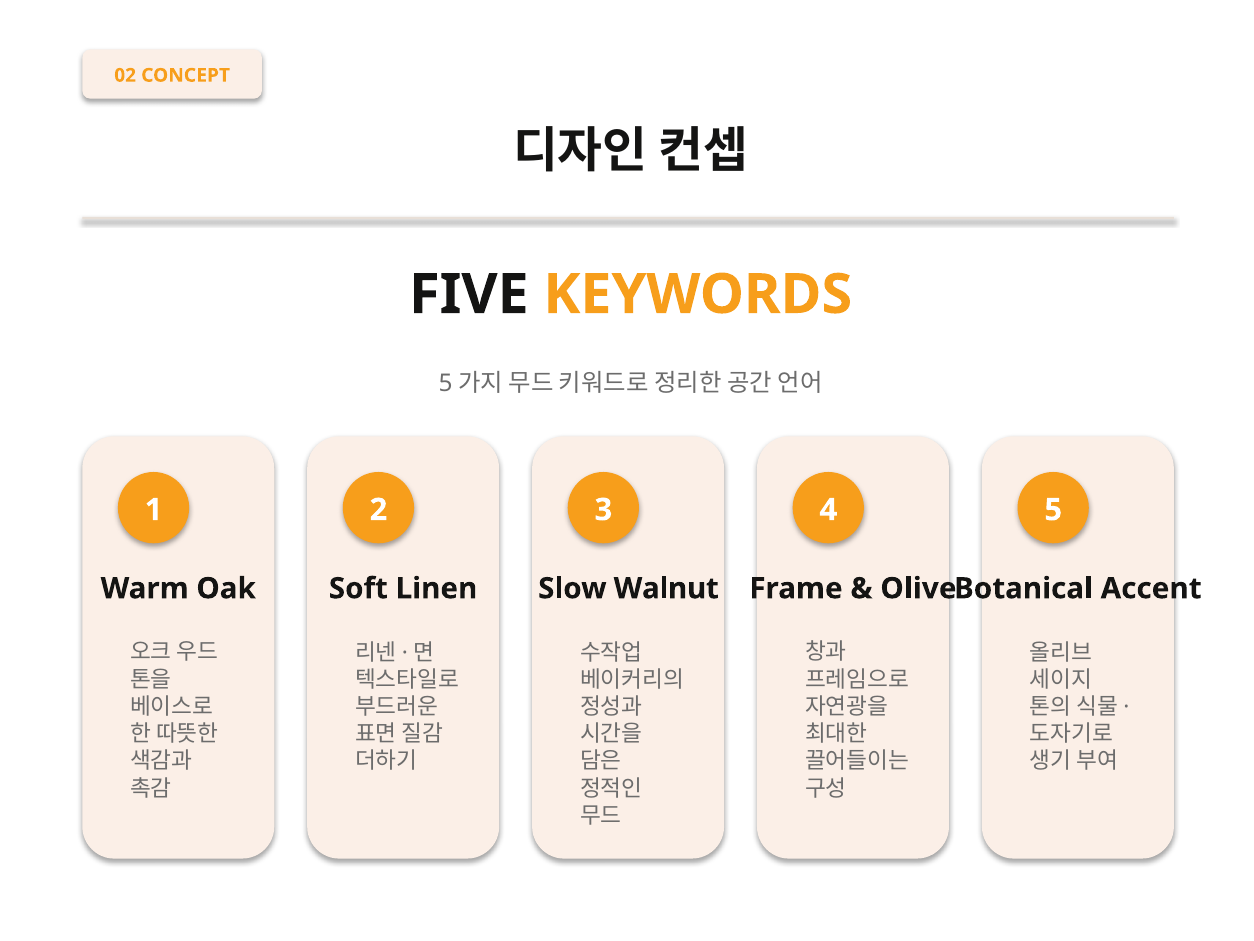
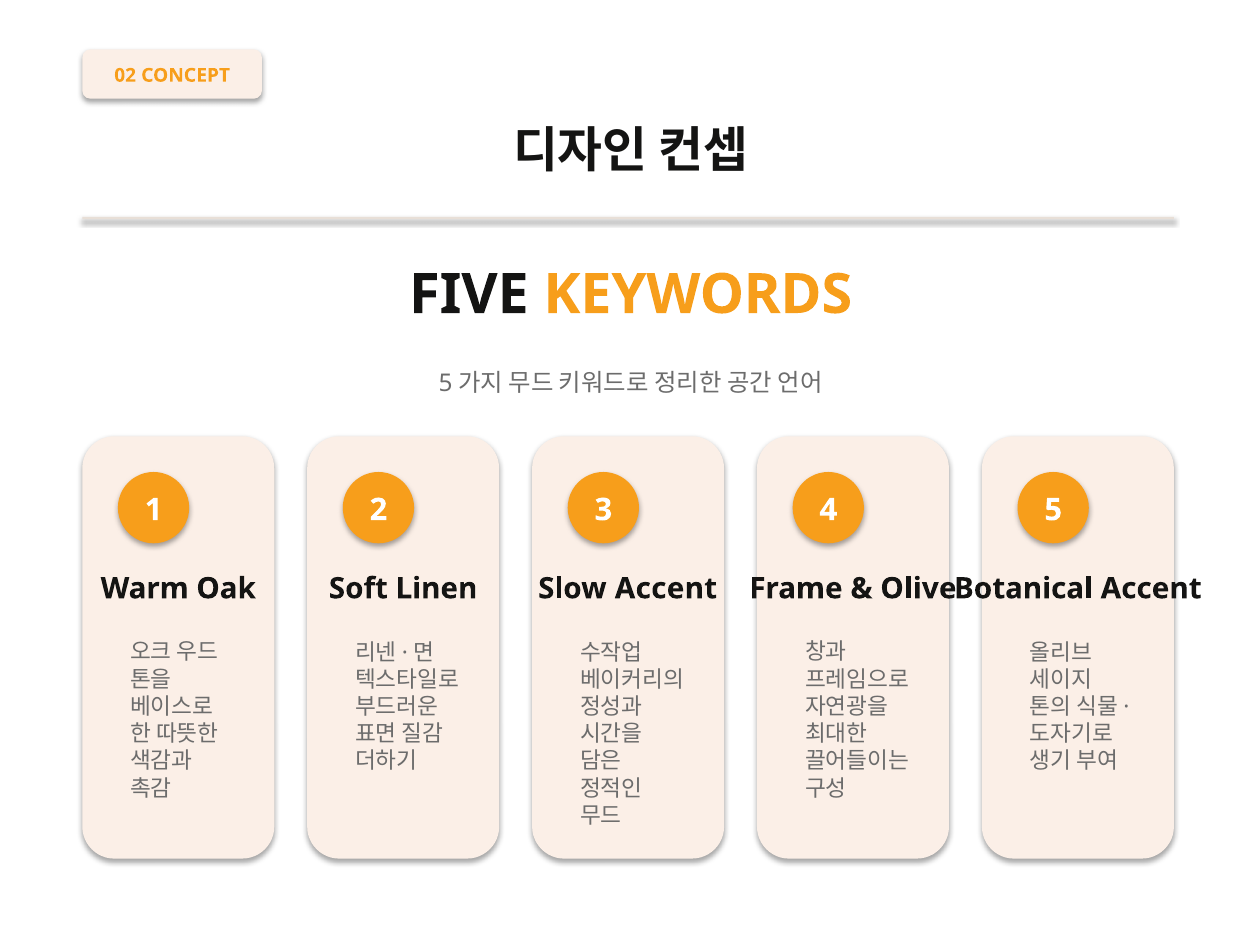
Slow Walnut: Walnut -> Accent
